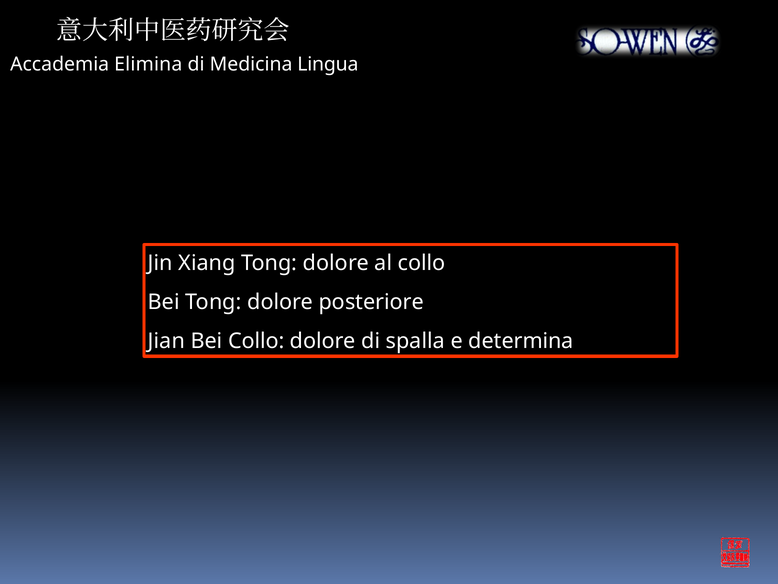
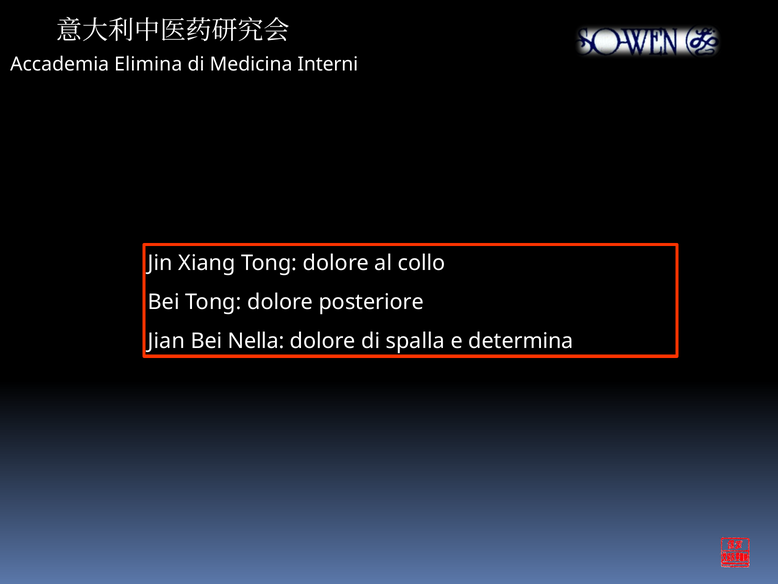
Lingua: Lingua -> Interni
Bei Collo: Collo -> Nella
